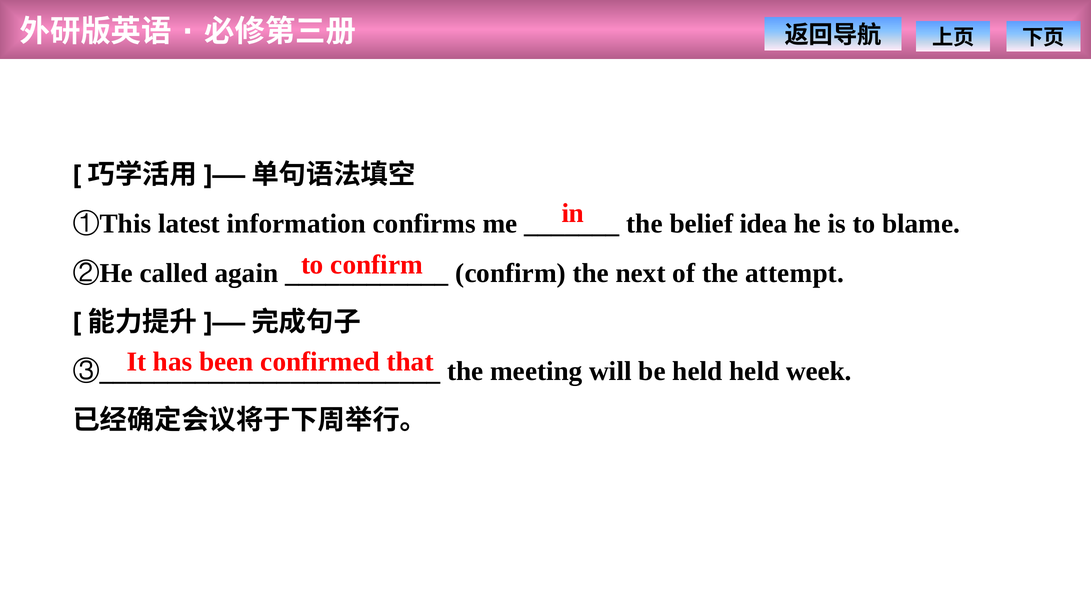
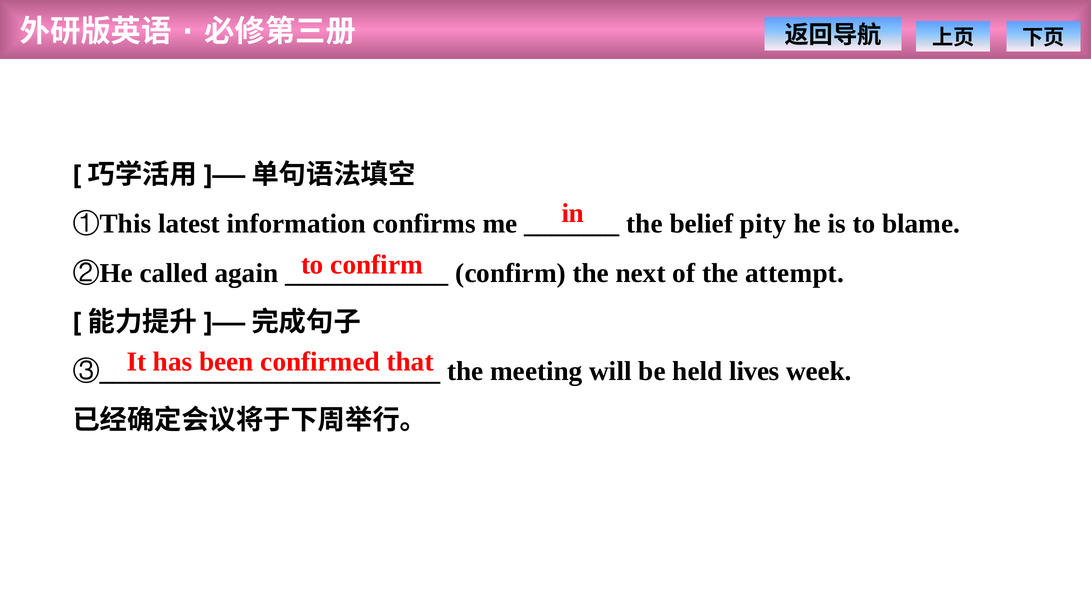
idea: idea -> pity
held held: held -> lives
